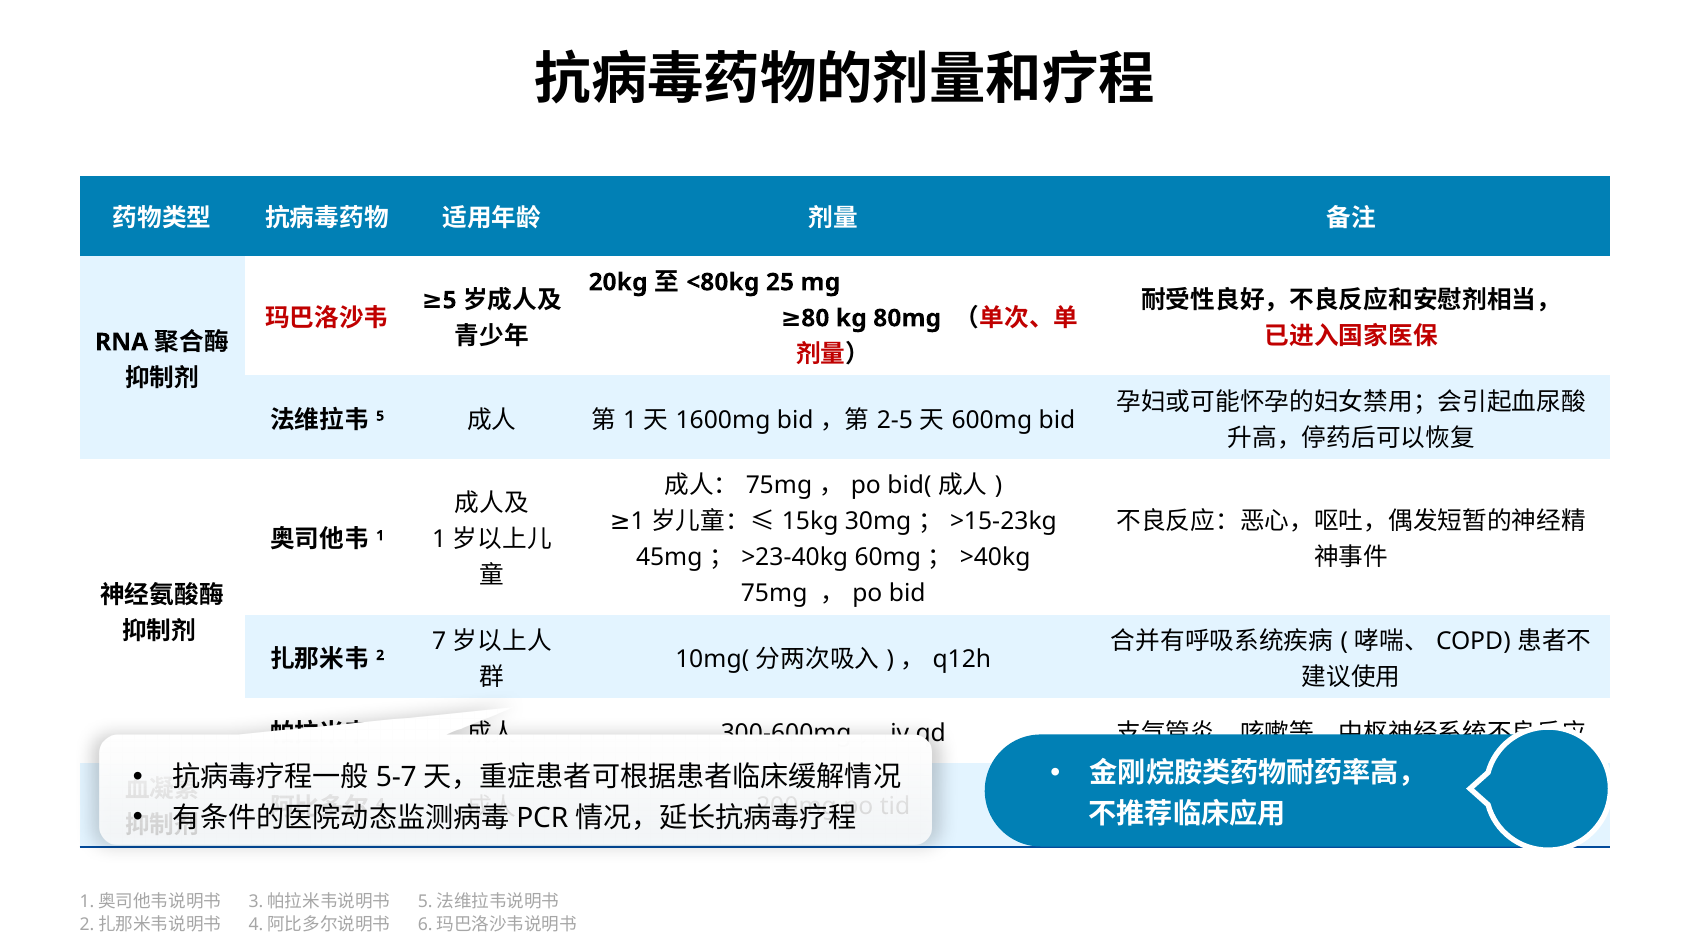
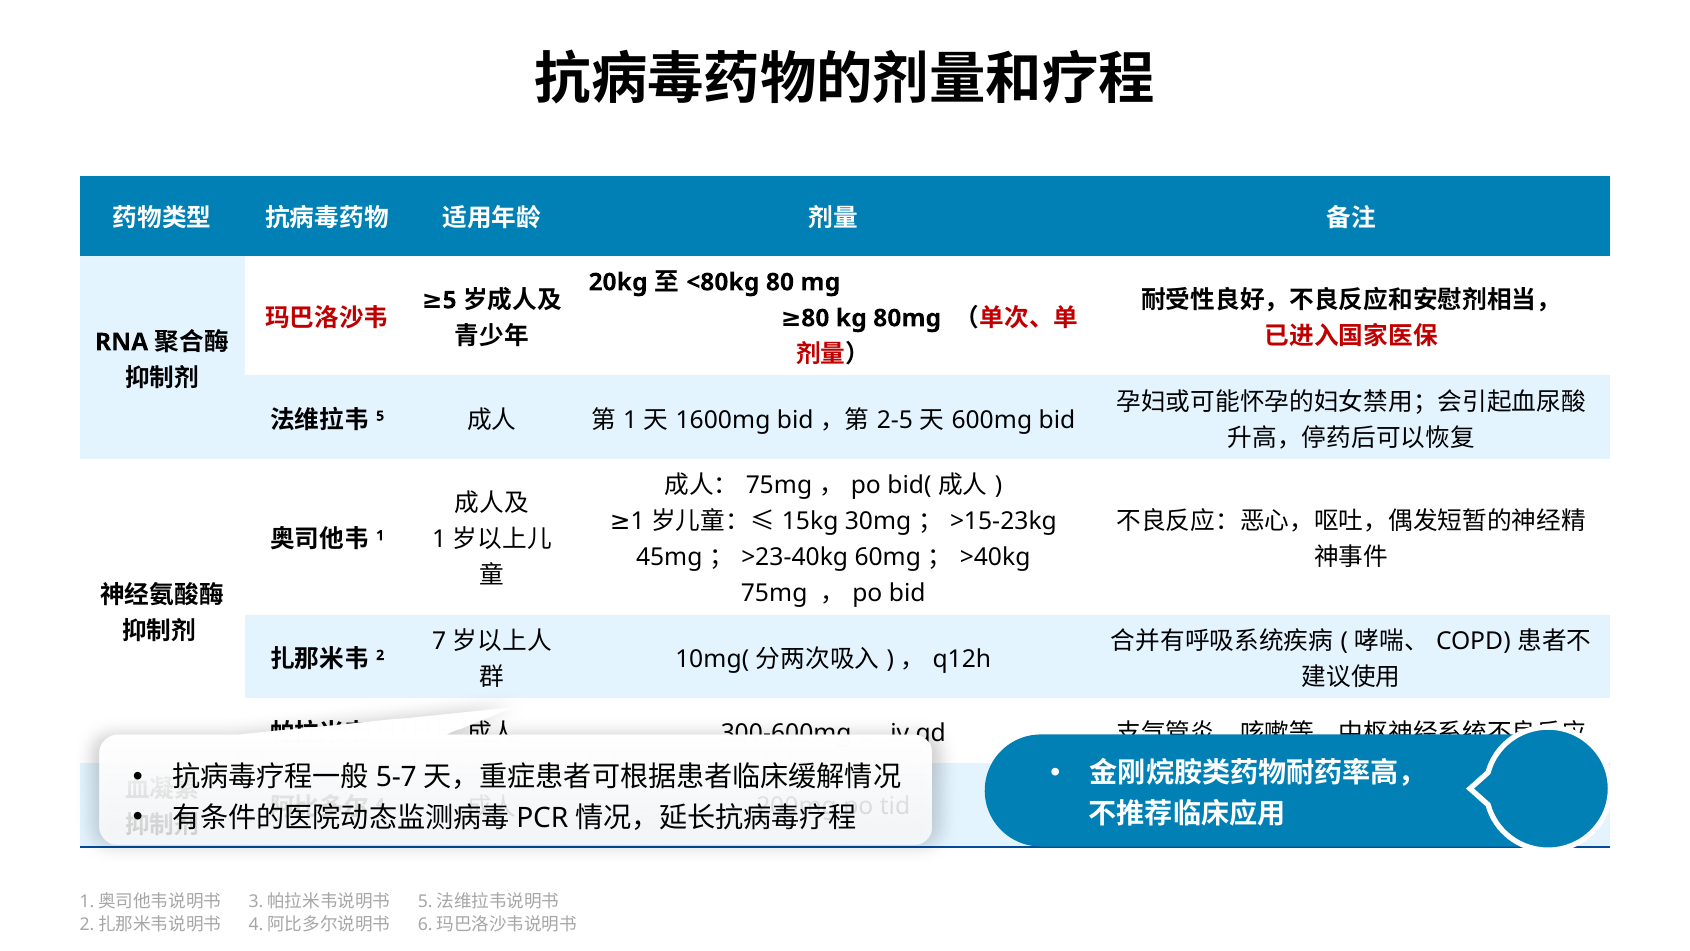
25 at (780, 282): 25 -> 80
